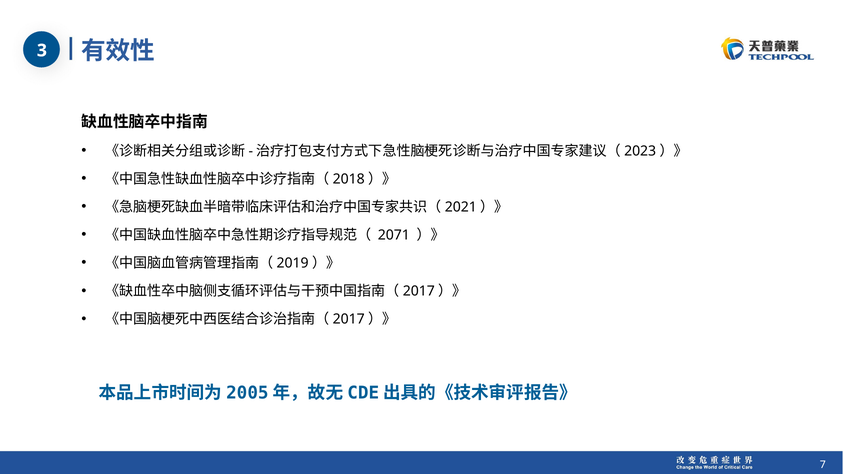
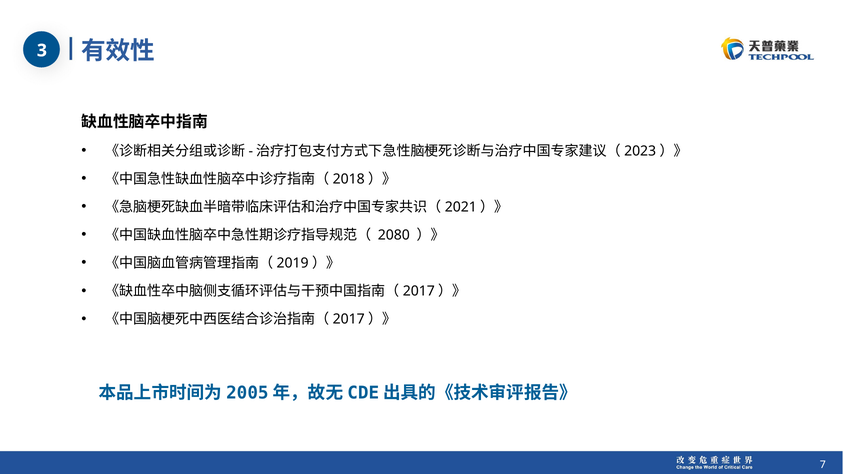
2071: 2071 -> 2080
